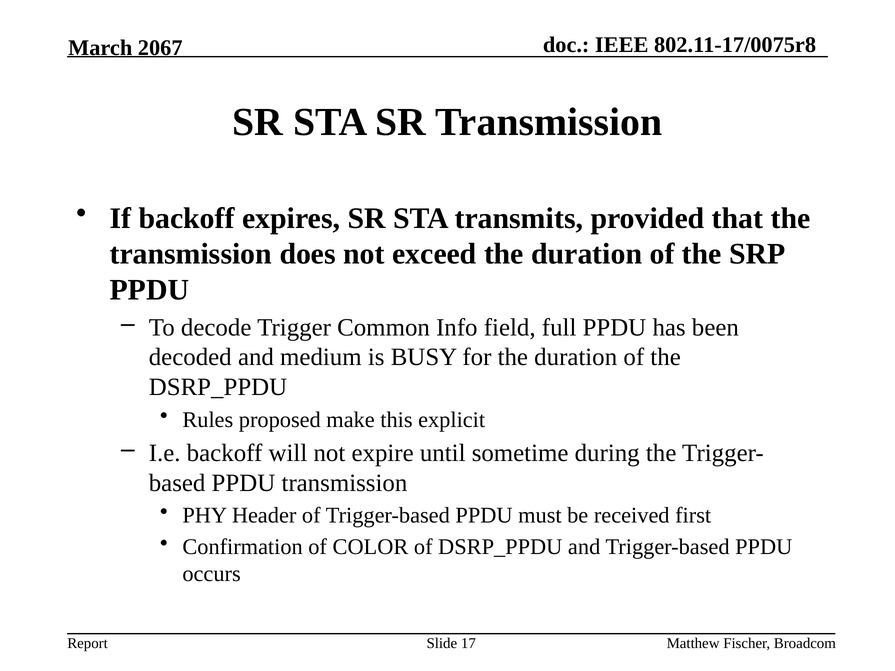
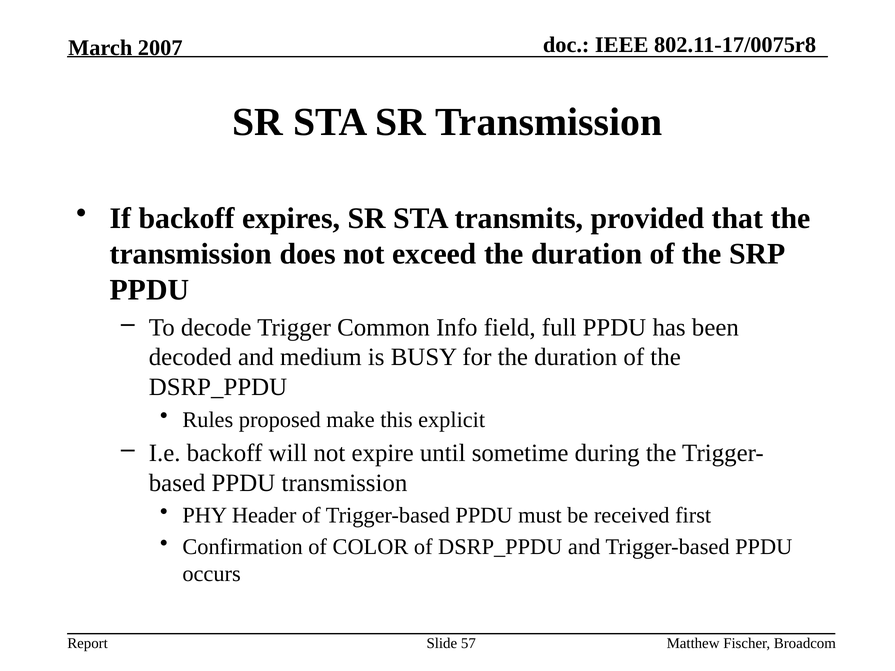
2067: 2067 -> 2007
17: 17 -> 57
